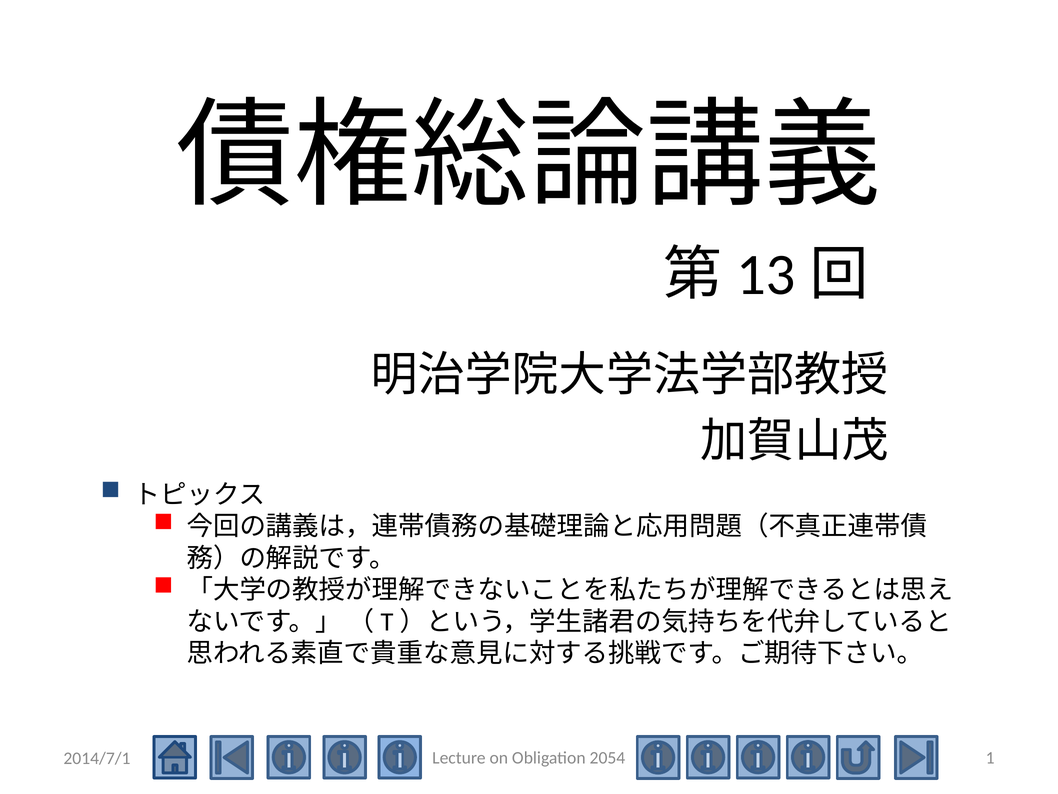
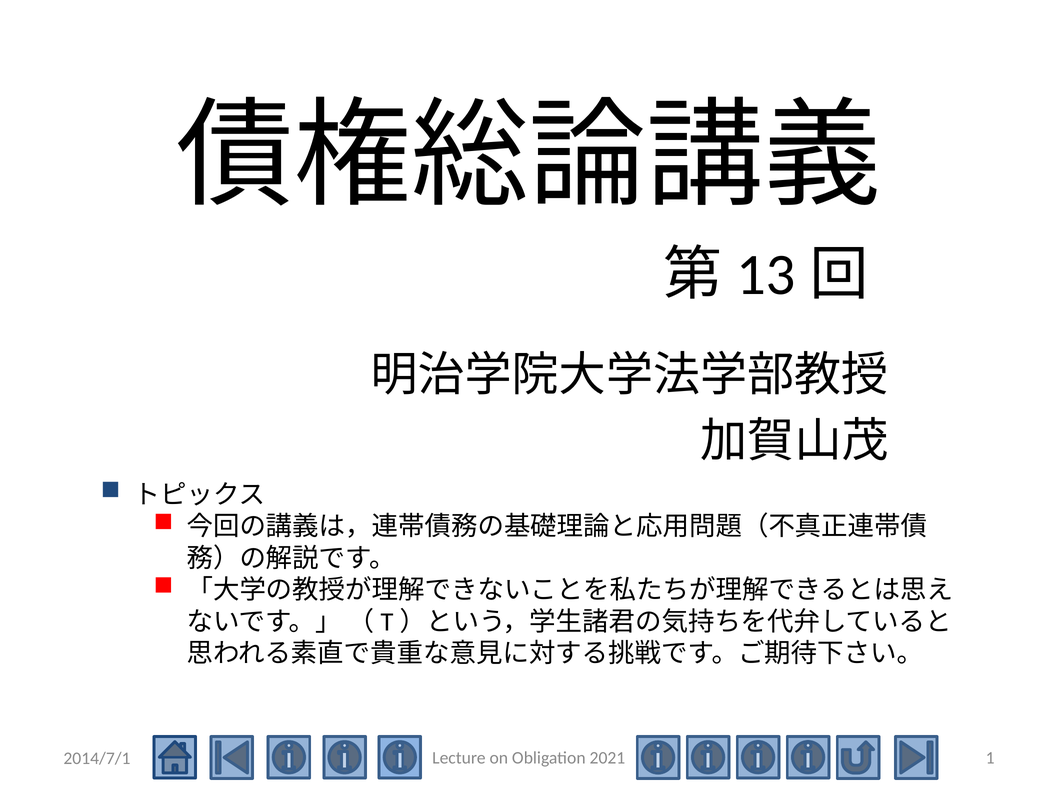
2054: 2054 -> 2021
